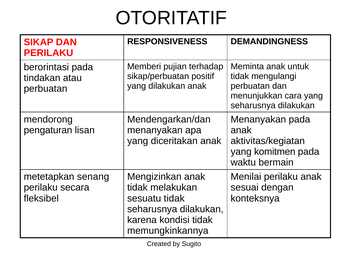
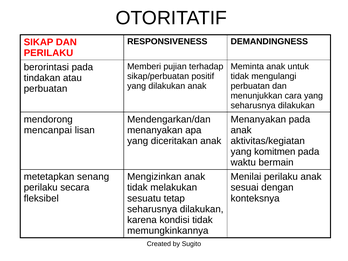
pengaturan: pengaturan -> mencanpai
sesuatu tidak: tidak -> tetap
